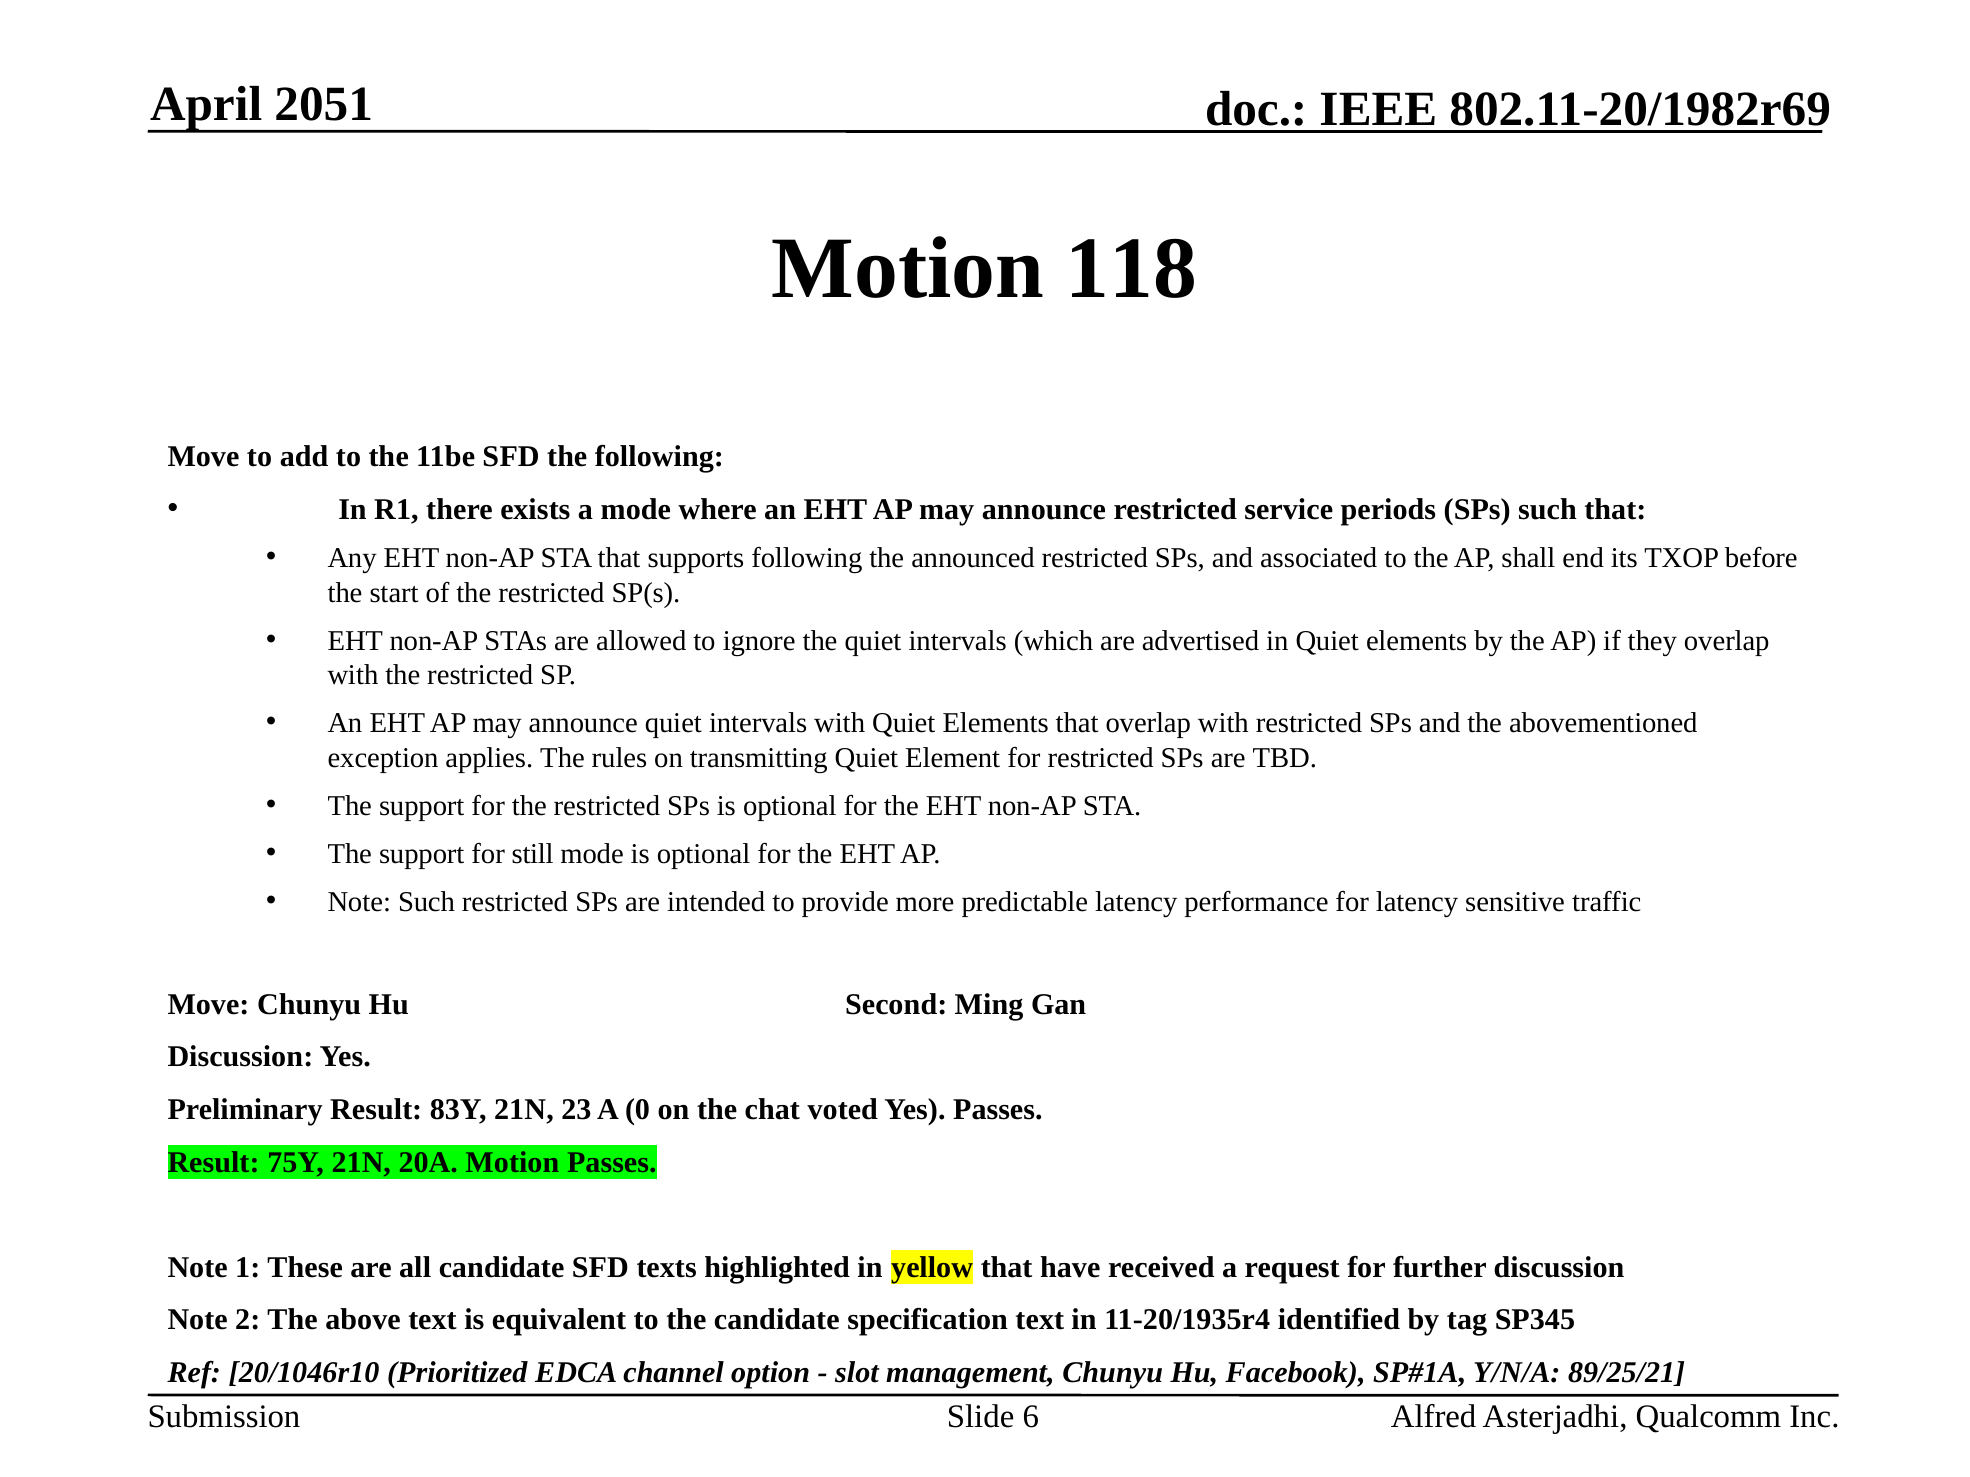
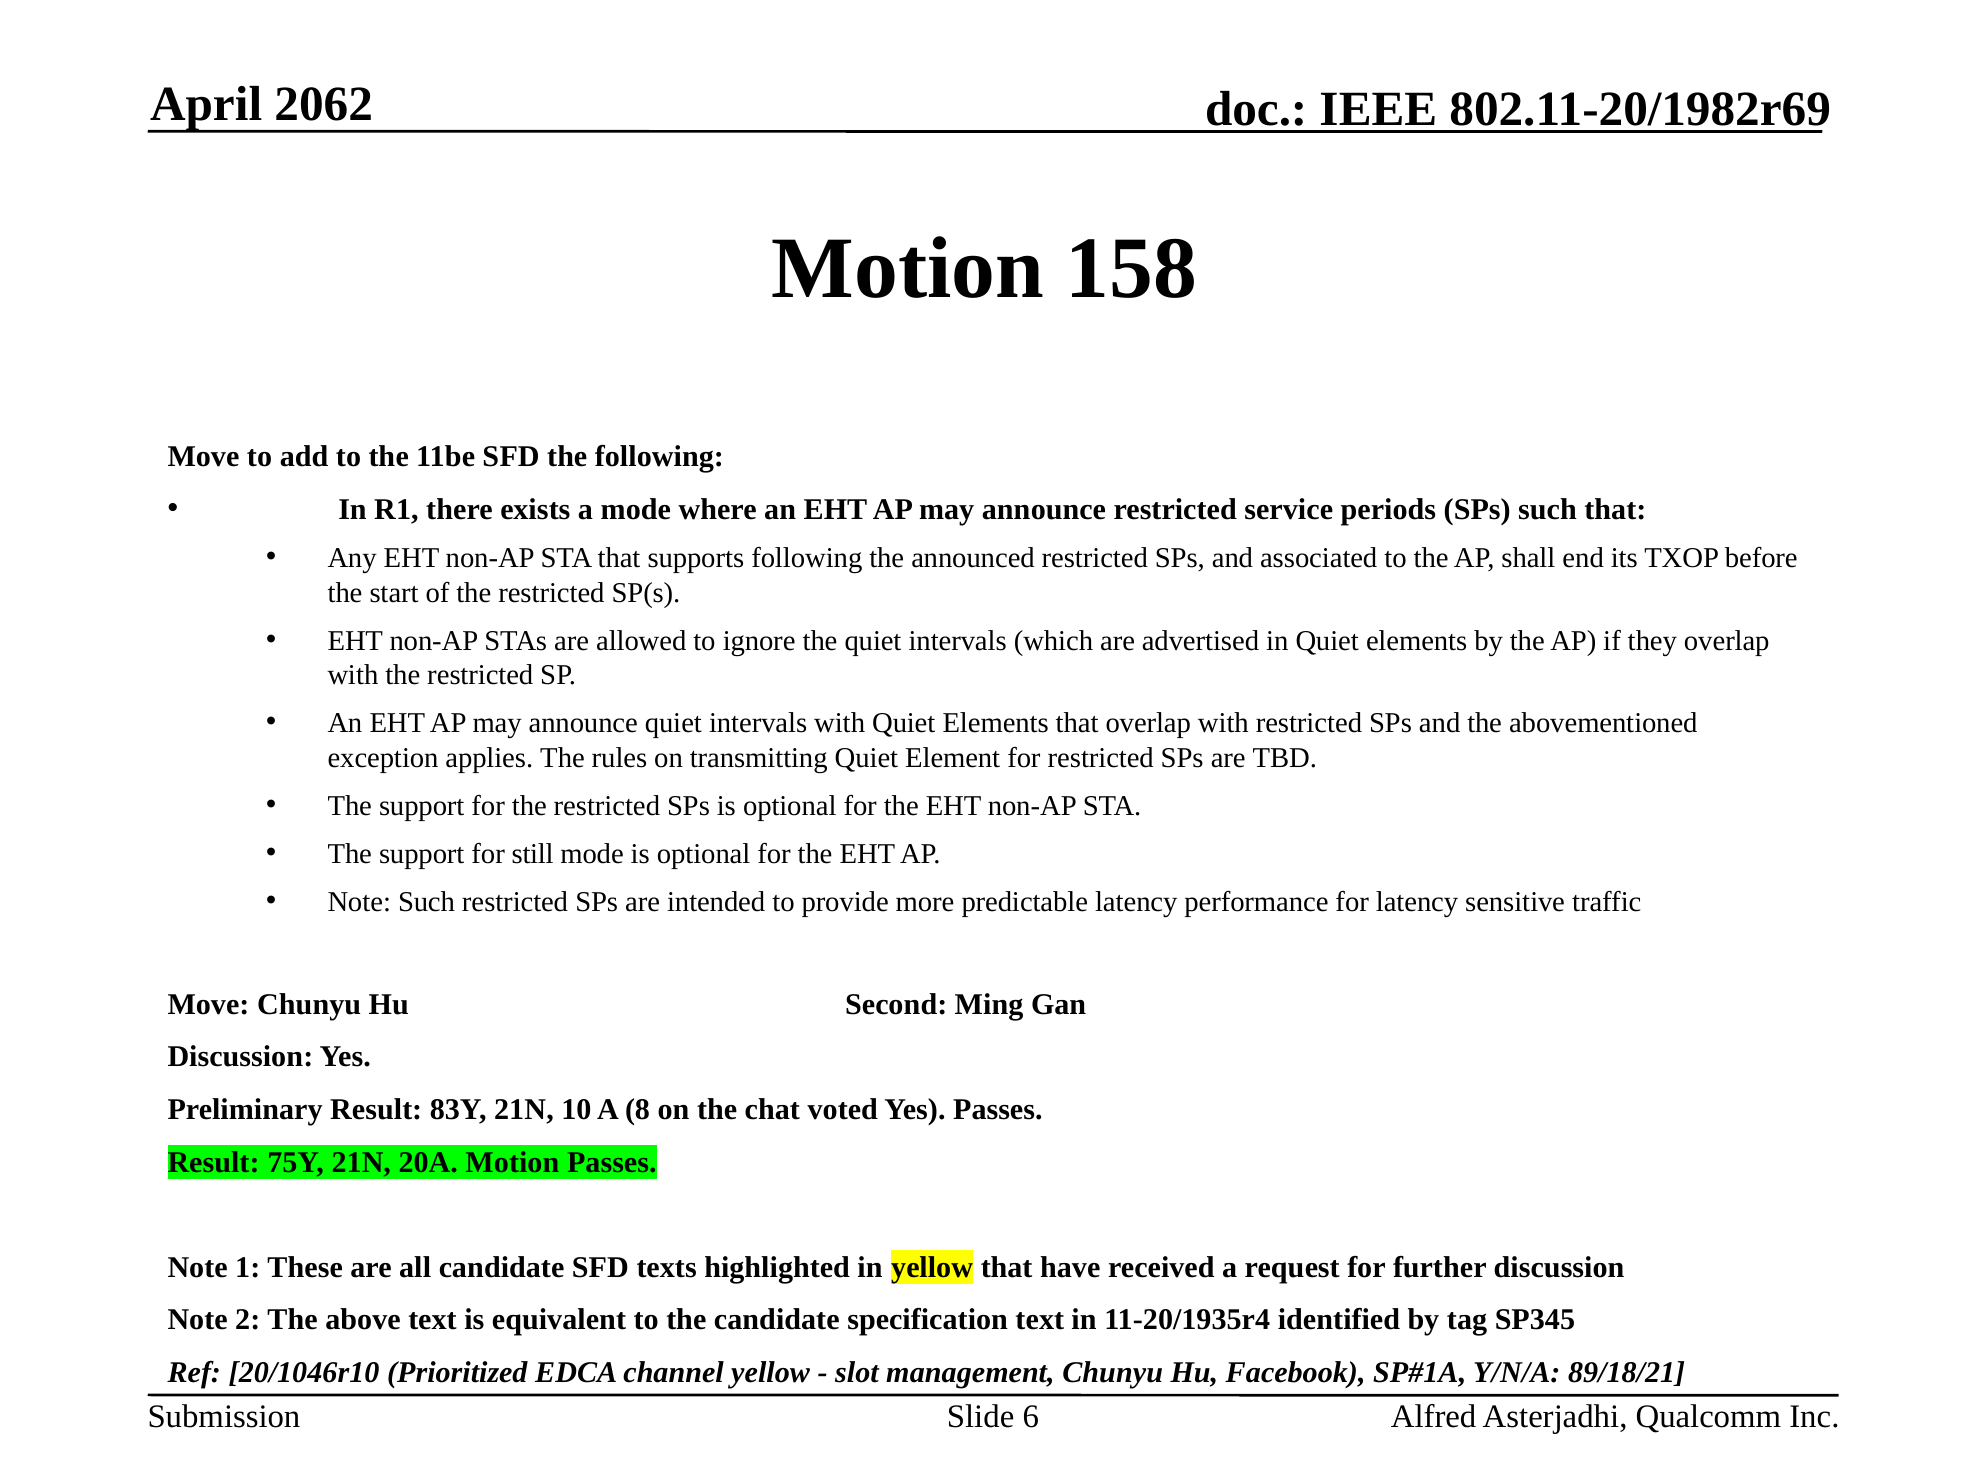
2051: 2051 -> 2062
118: 118 -> 158
23: 23 -> 10
0: 0 -> 8
channel option: option -> yellow
89/25/21: 89/25/21 -> 89/18/21
